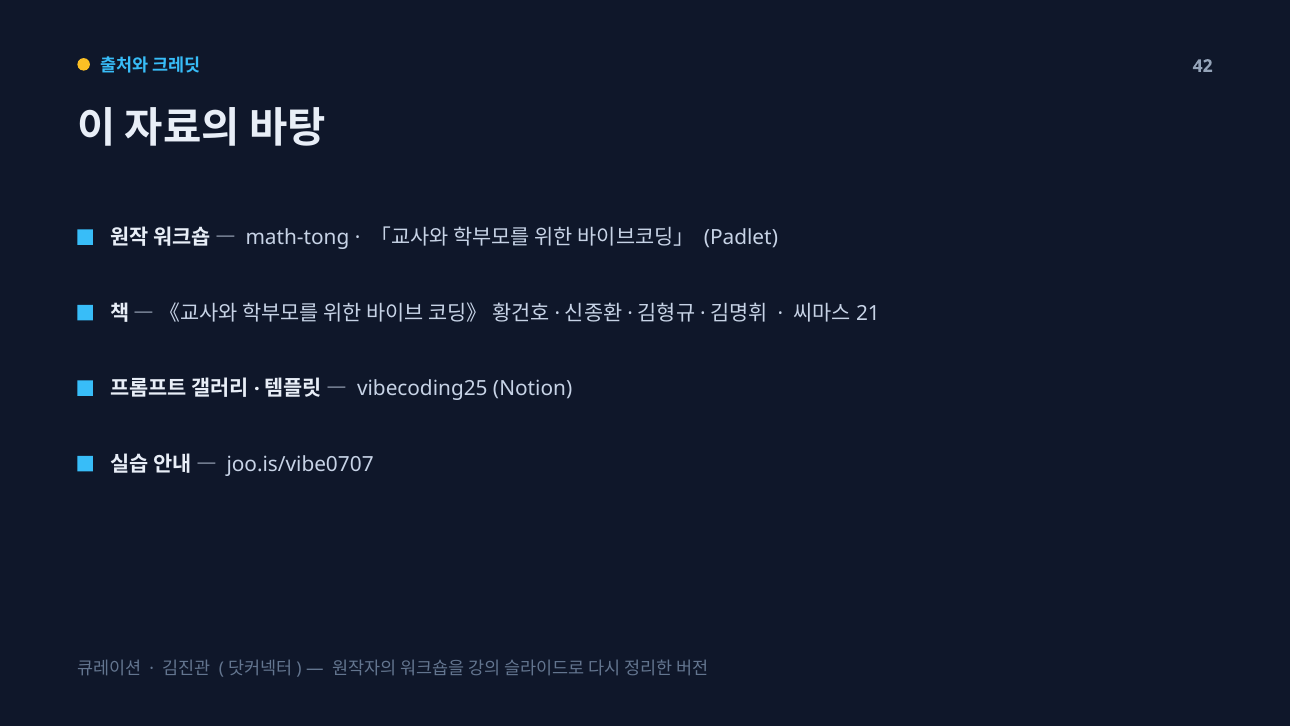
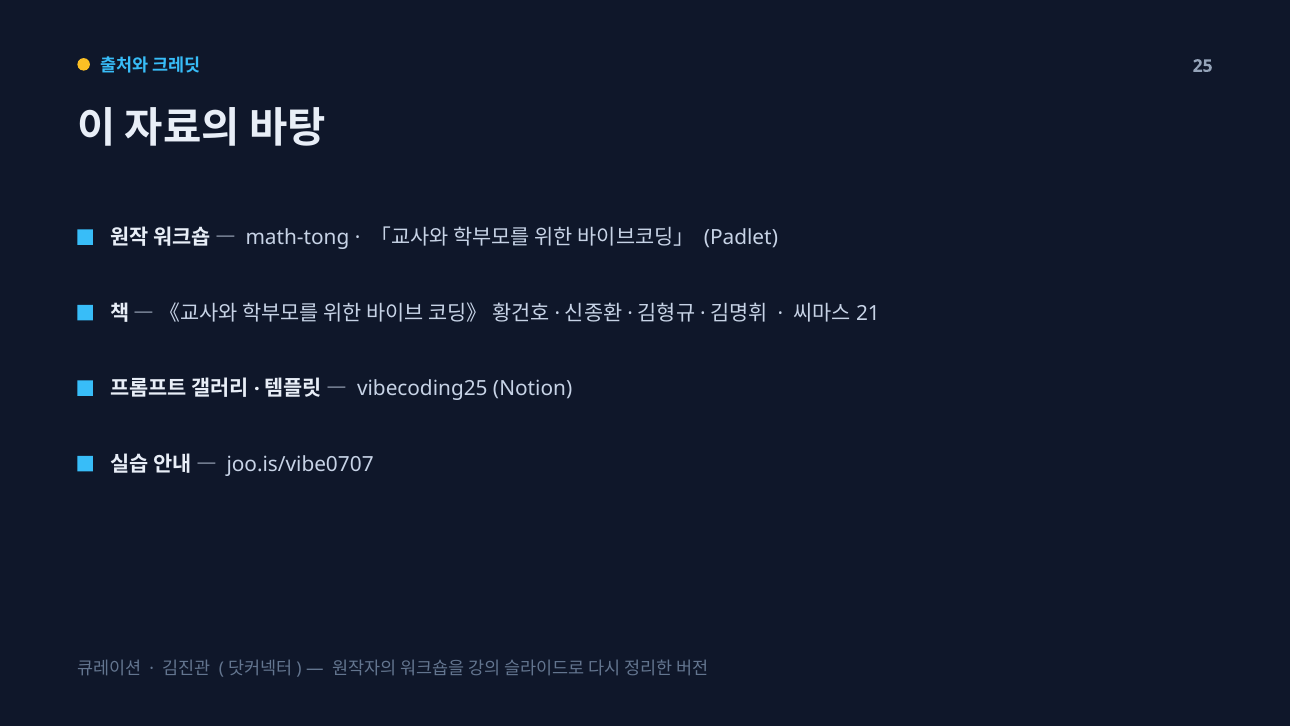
42: 42 -> 25
